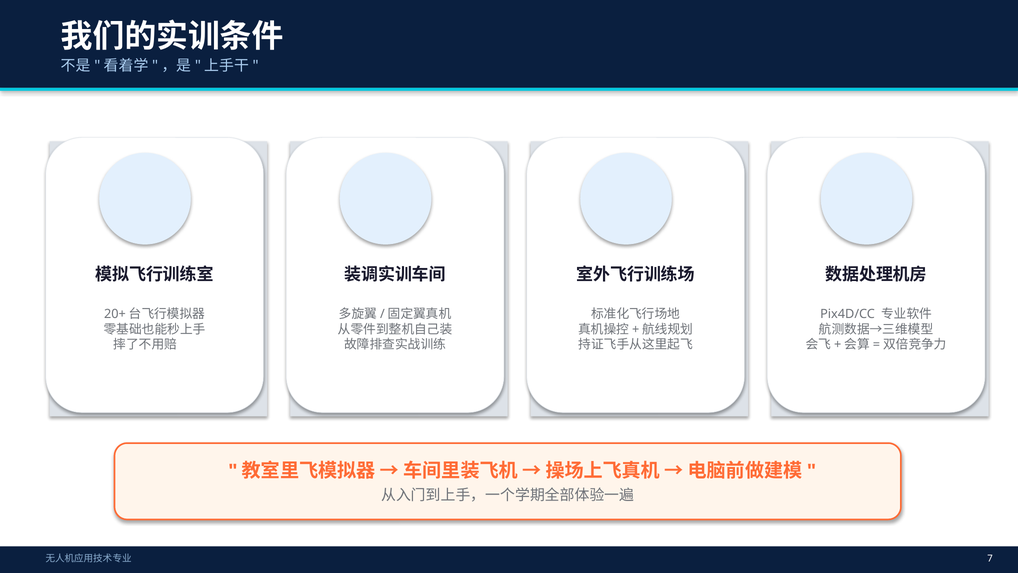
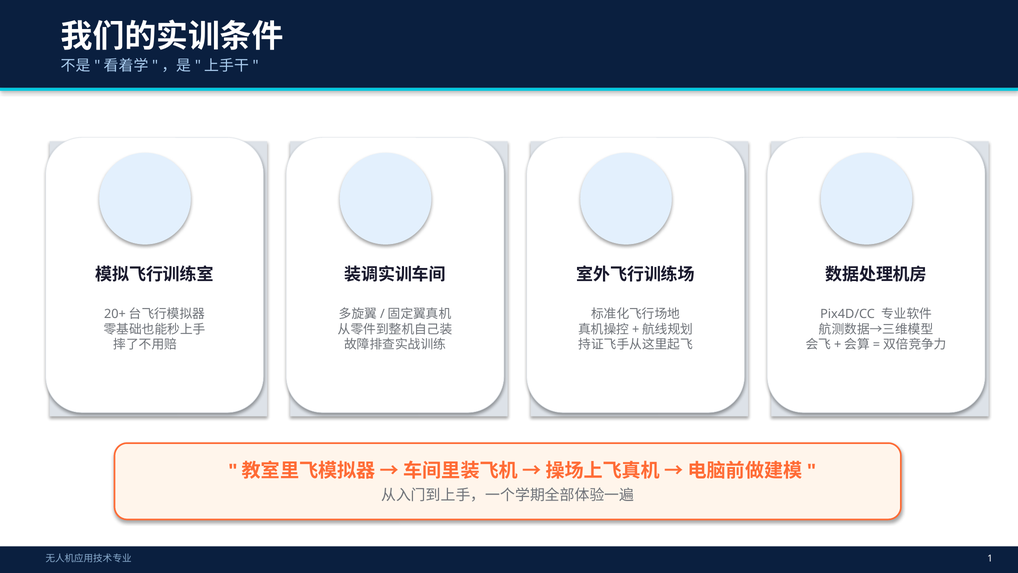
7: 7 -> 1
